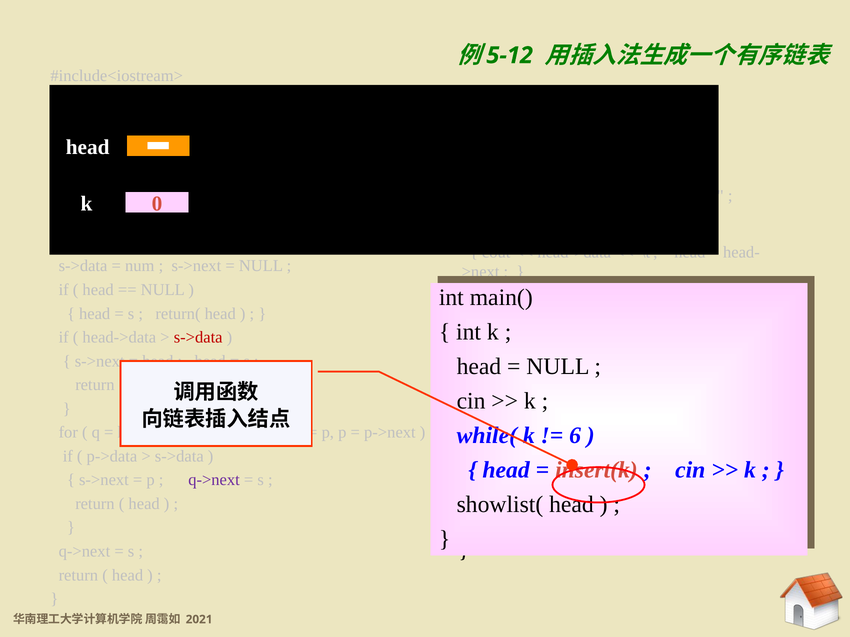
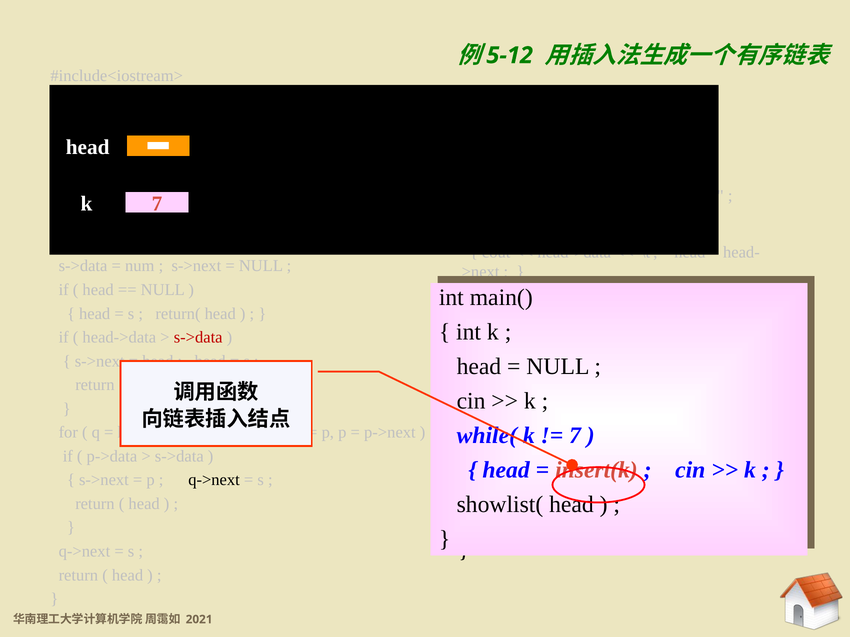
k 0: 0 -> 7
6 at (575, 436): 6 -> 7
q->next at (214, 480) colour: purple -> black
